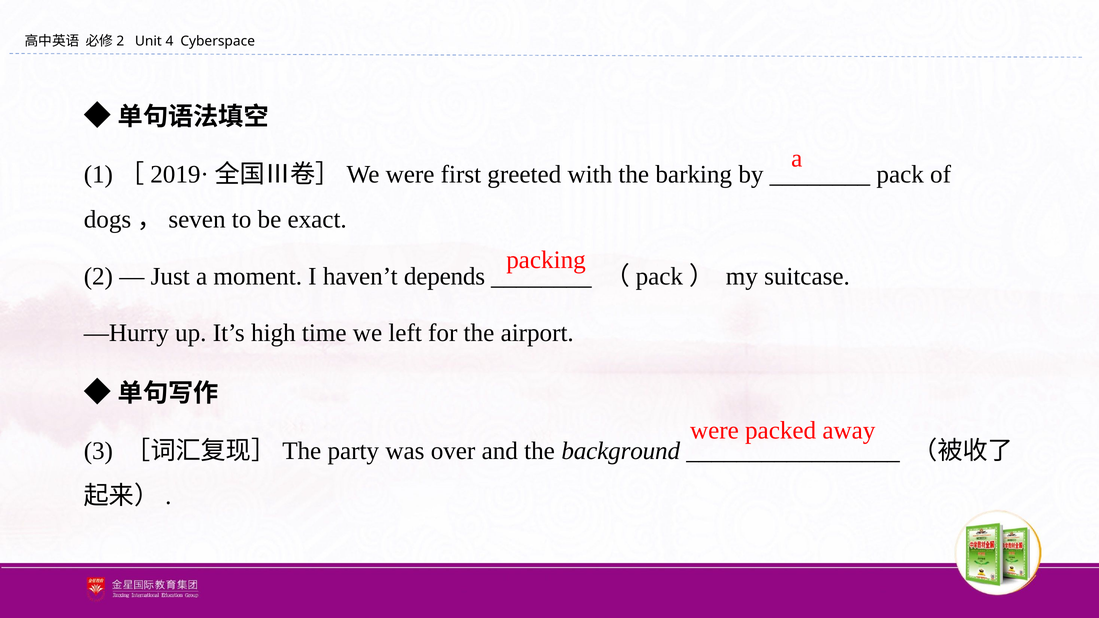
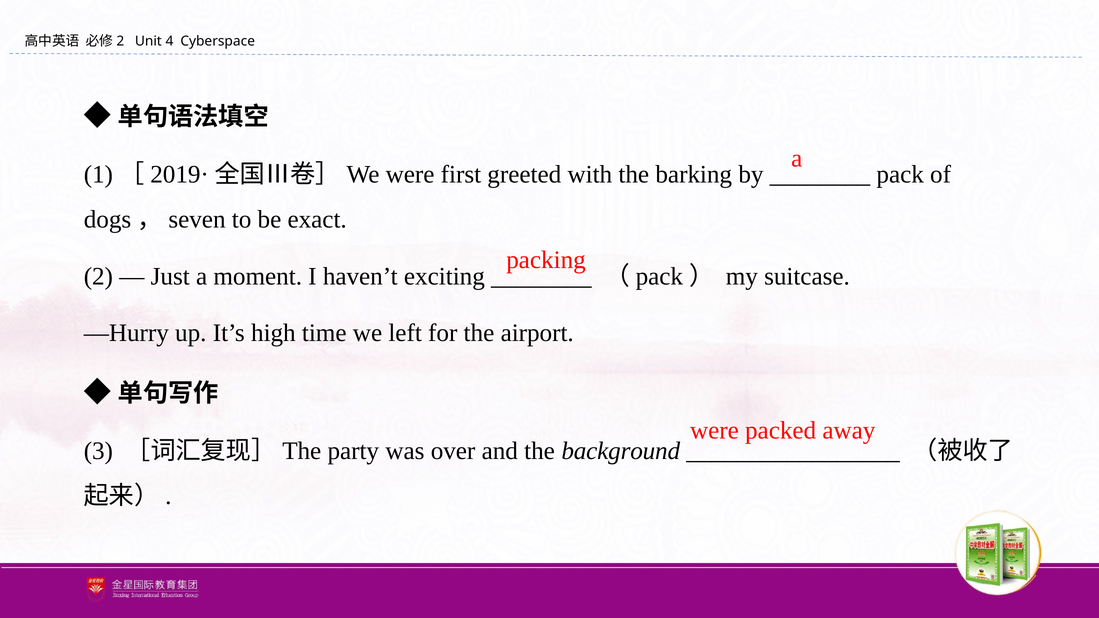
depends: depends -> exciting
